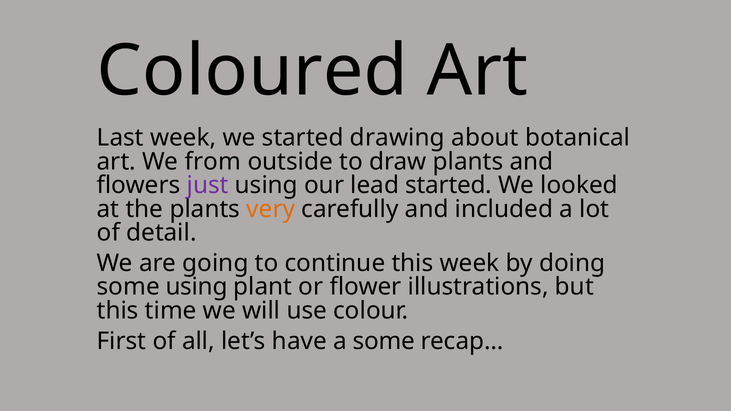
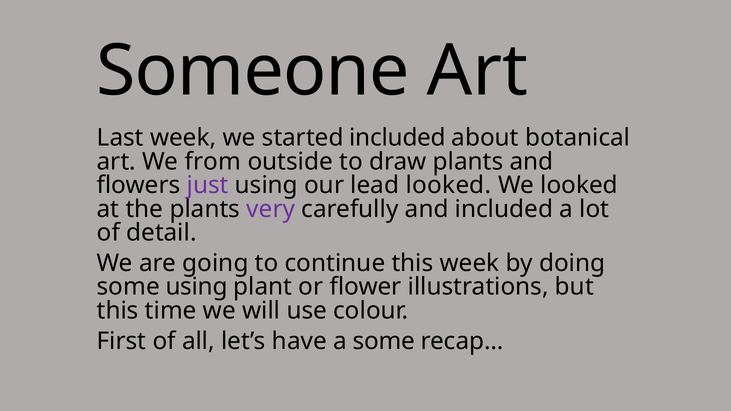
Coloured: Coloured -> Someone
started drawing: drawing -> included
lead started: started -> looked
very colour: orange -> purple
